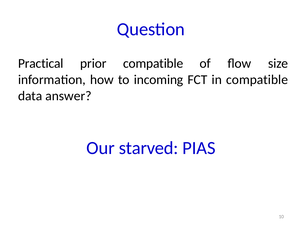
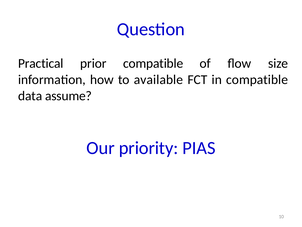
incoming: incoming -> available
answer: answer -> assume
starved: starved -> priority
